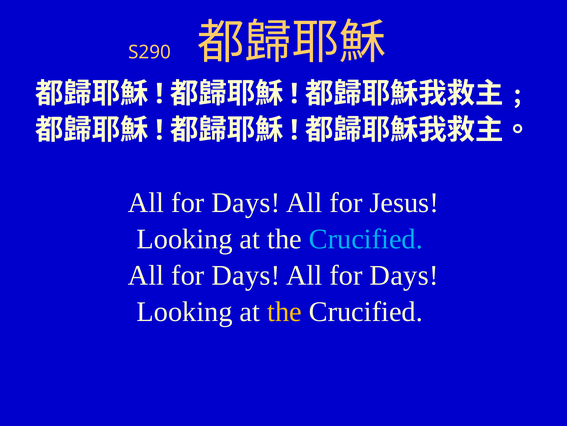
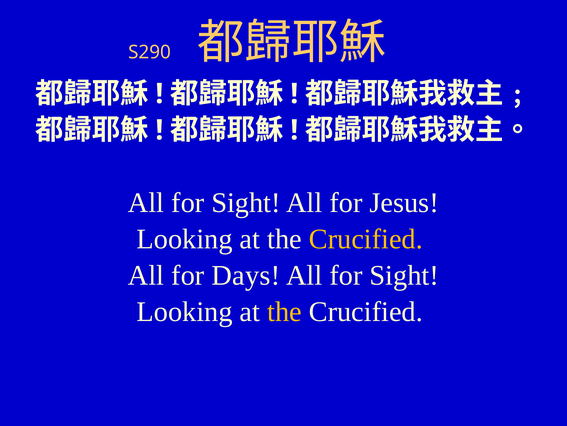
Days at (246, 202): Days -> Sight
Crucified at (366, 239) colour: light blue -> yellow
Days at (404, 275): Days -> Sight
